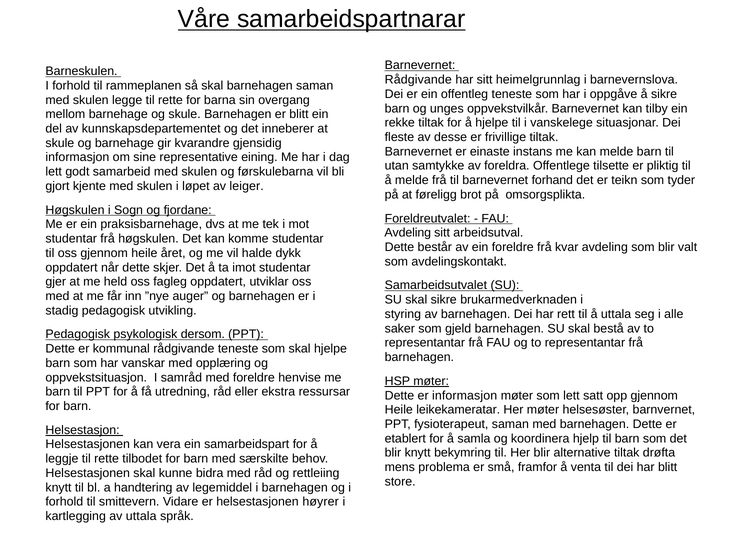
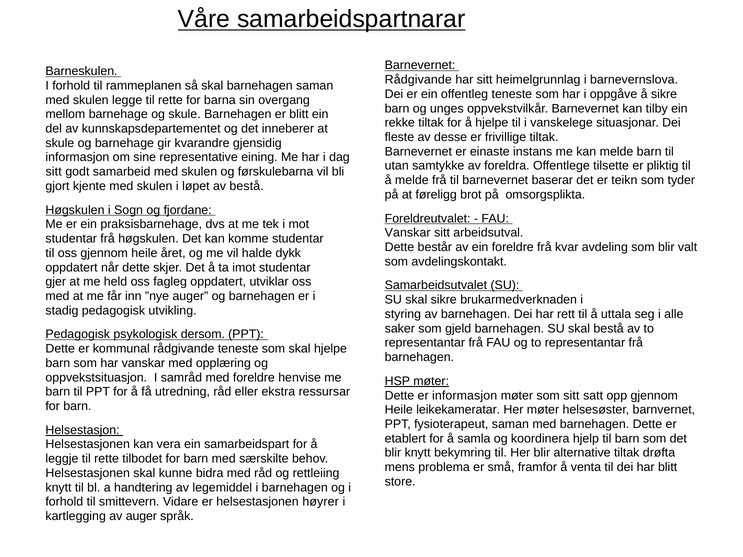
lett at (54, 172): lett -> sitt
forhand: forhand -> baserar
av leiger: leiger -> bestå
Avdeling at (408, 233): Avdeling -> Vanskar
som lett: lett -> sitt
av uttala: uttala -> auger
